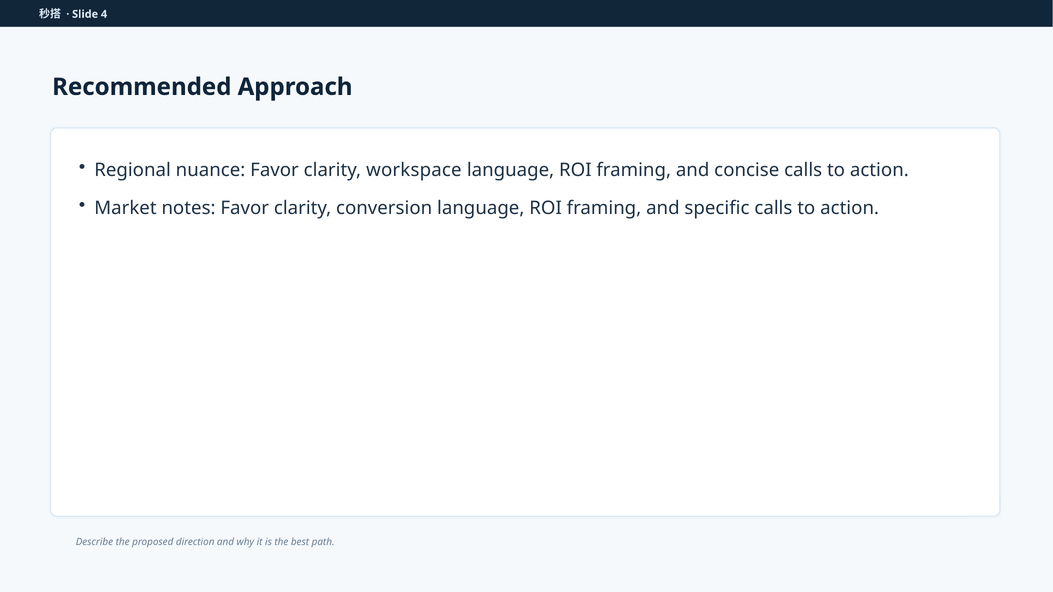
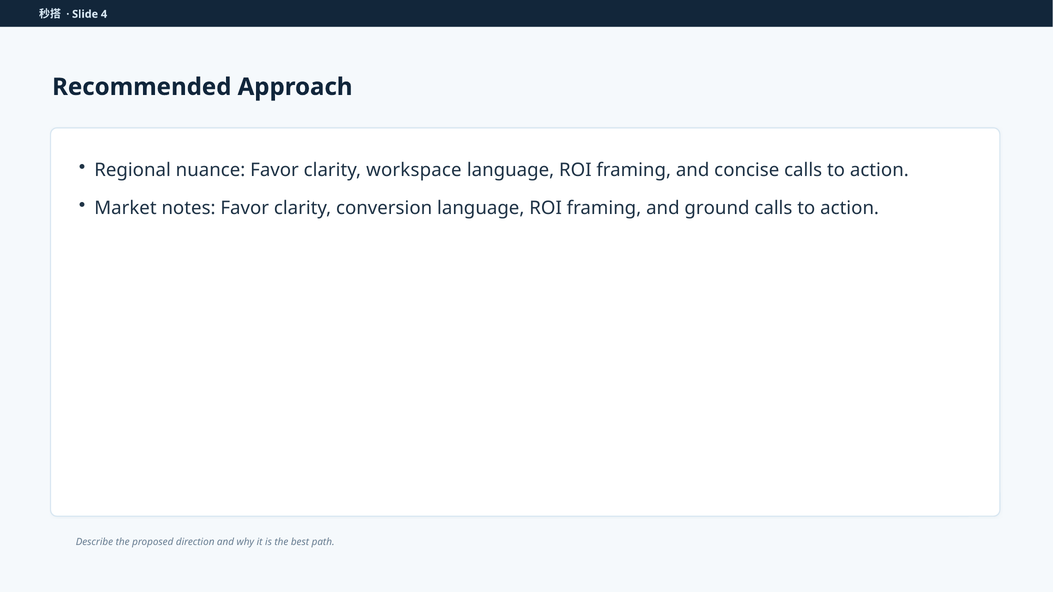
specific: specific -> ground
